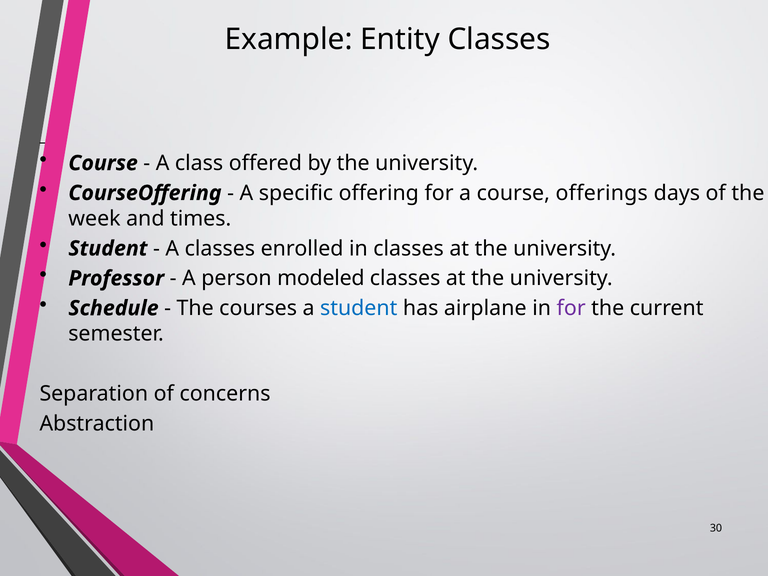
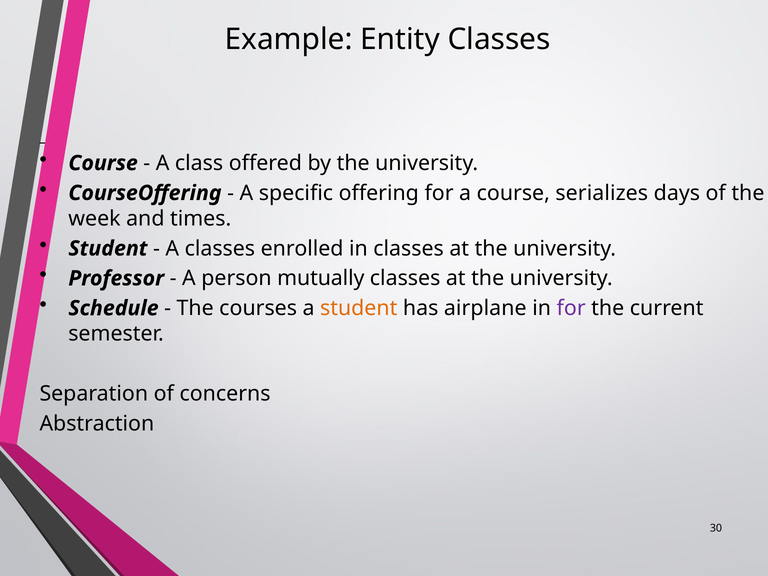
offerings: offerings -> serializes
modeled: modeled -> mutually
student at (359, 308) colour: blue -> orange
